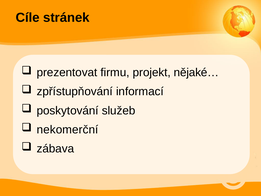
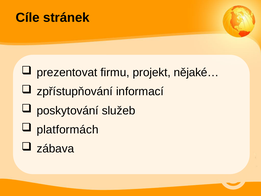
nekomerční: nekomerční -> platformách
